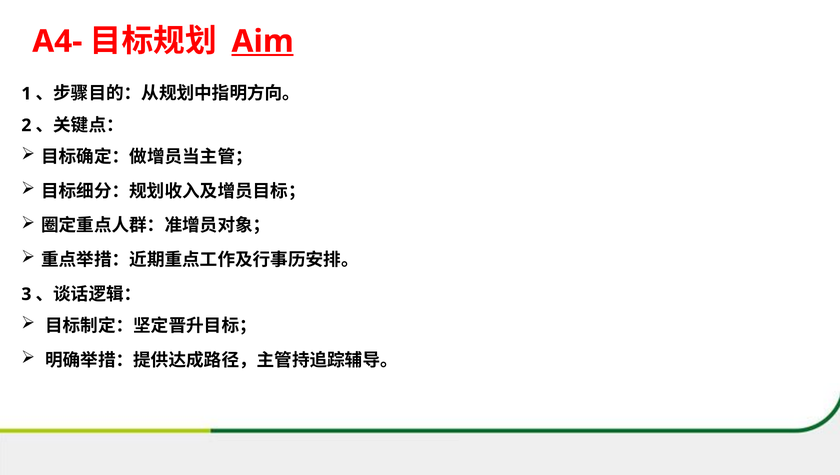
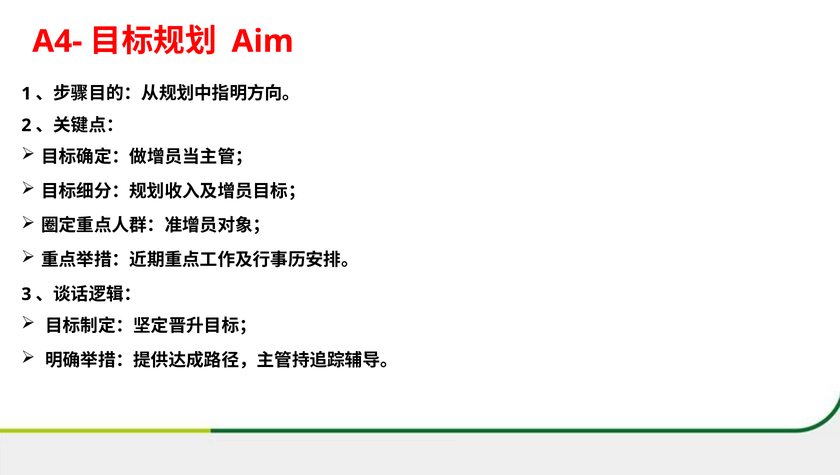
Aim underline: present -> none
